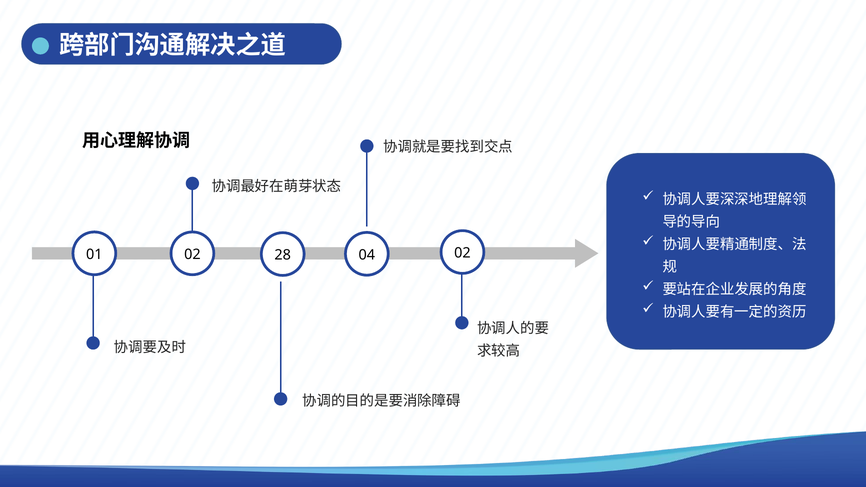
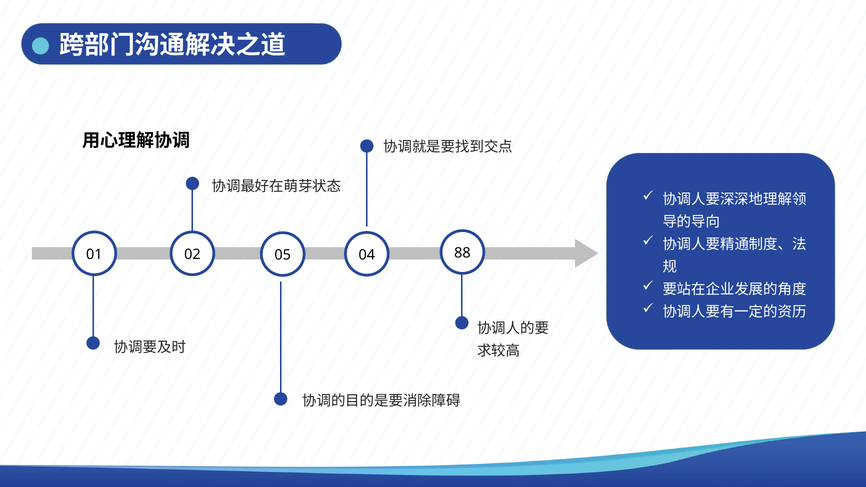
28: 28 -> 05
04 02: 02 -> 88
